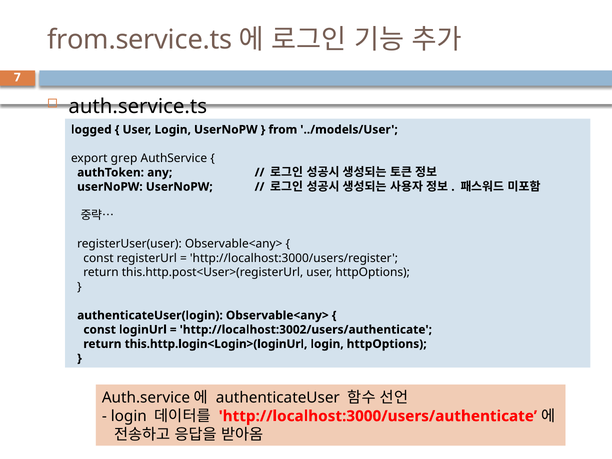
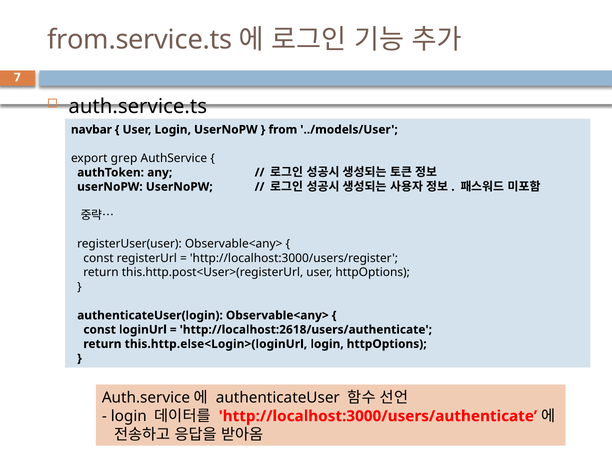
logged: logged -> navbar
http://localhost:3002/users/authenticate: http://localhost:3002/users/authenticate -> http://localhost:2618/users/authenticate
this.http.login<Login>(loginUrl: this.http.login<Login>(loginUrl -> this.http.else<Login>(loginUrl
